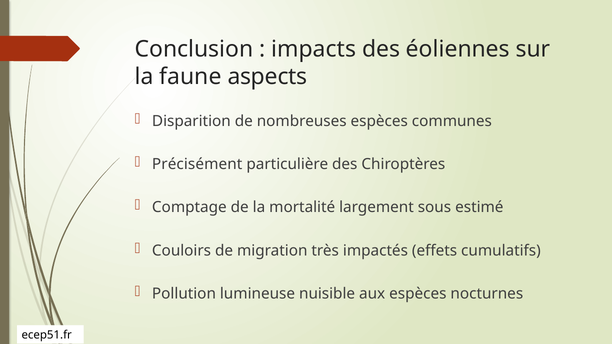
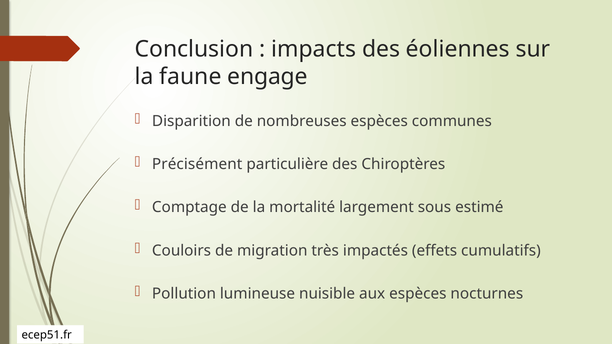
aspects: aspects -> engage
